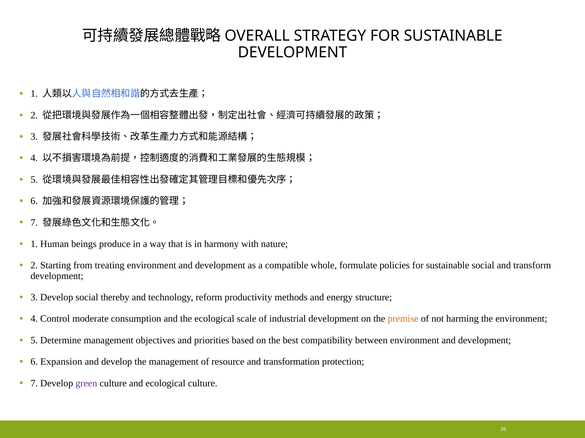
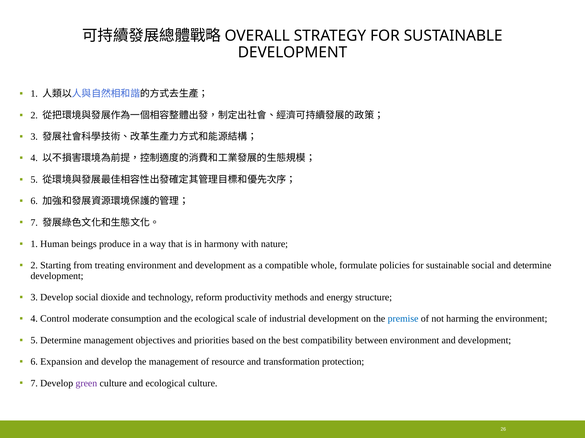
and transform: transform -> determine
thereby: thereby -> dioxide
premise colour: orange -> blue
